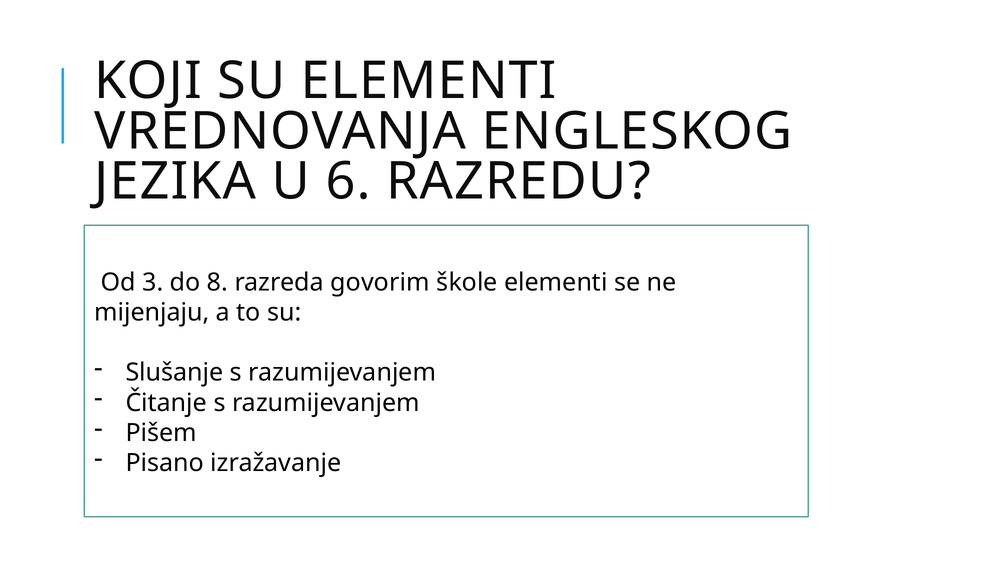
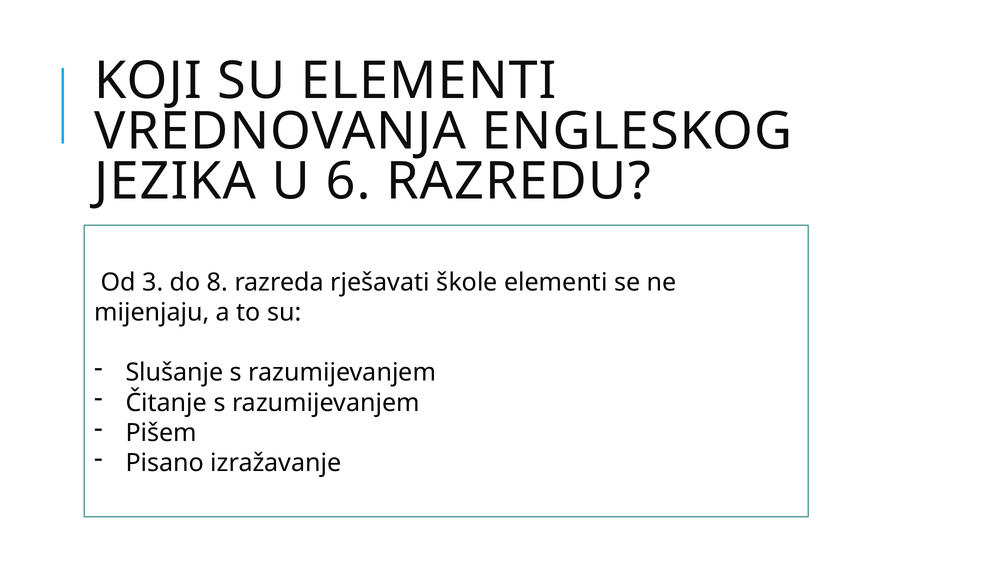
govorim: govorim -> rješavati
